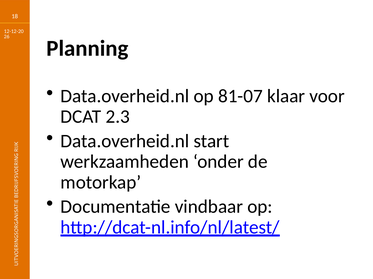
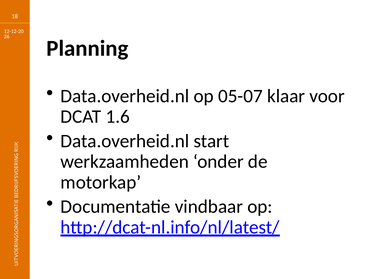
81-07: 81-07 -> 05-07
2.3: 2.3 -> 1.6
